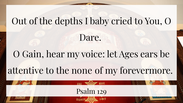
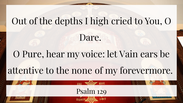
baby: baby -> high
Gain: Gain -> Pure
Ages: Ages -> Vain
